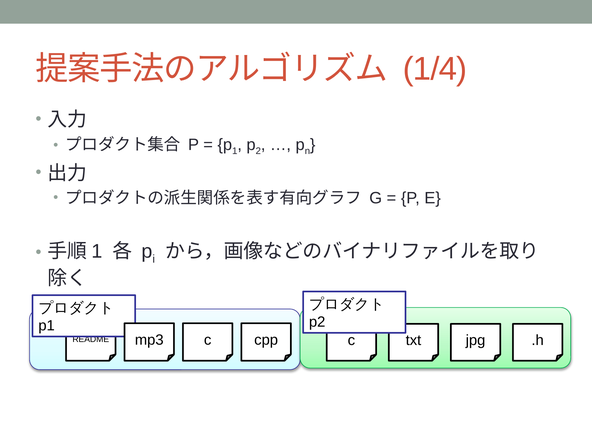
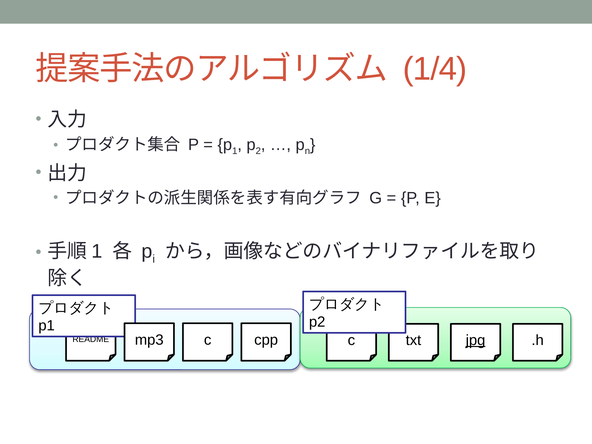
jpg underline: none -> present
